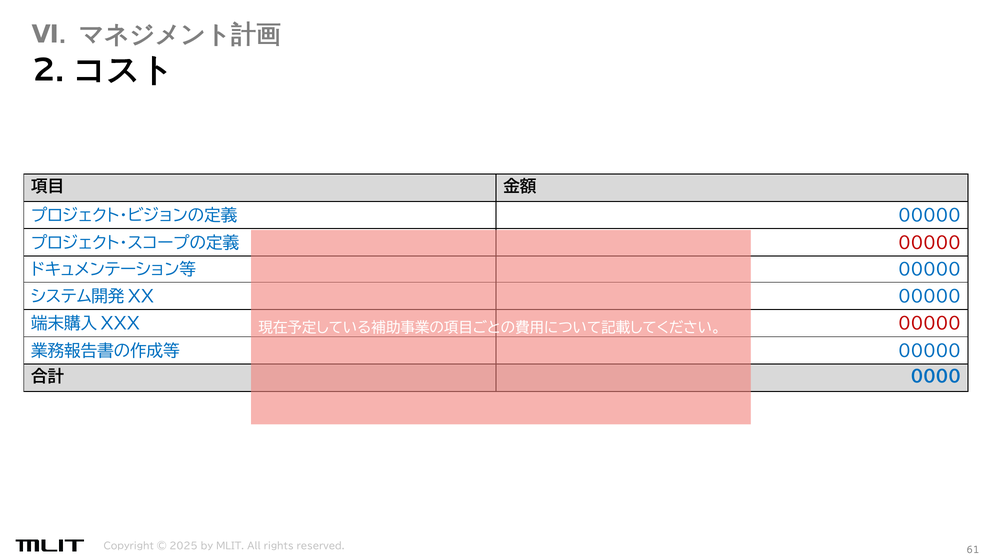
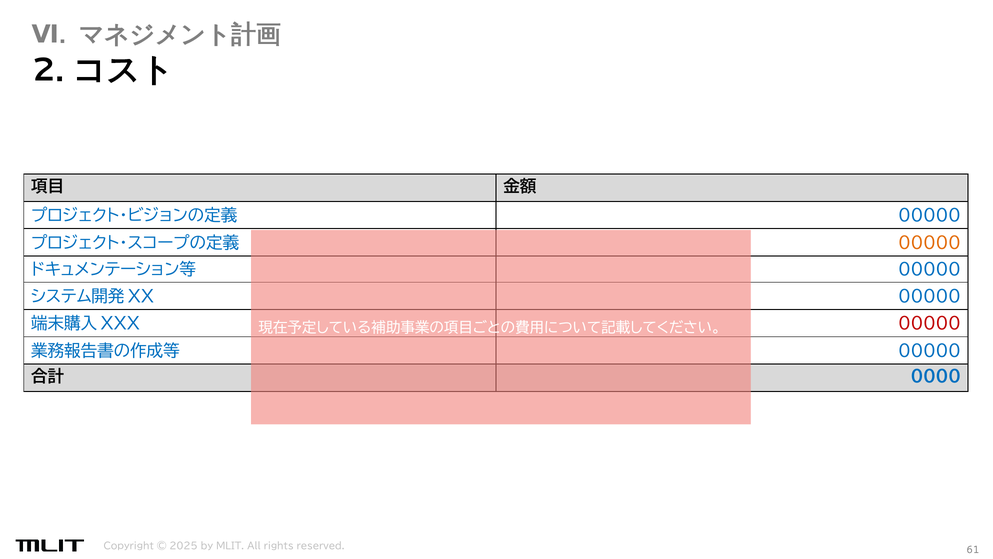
00000 at (929, 243) colour: red -> orange
